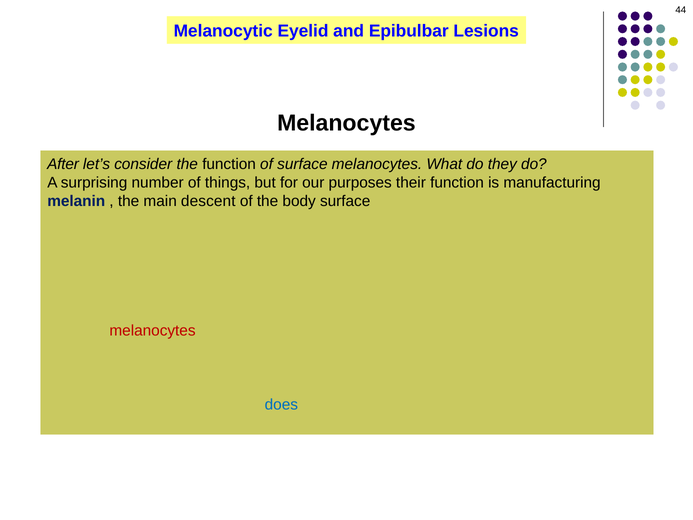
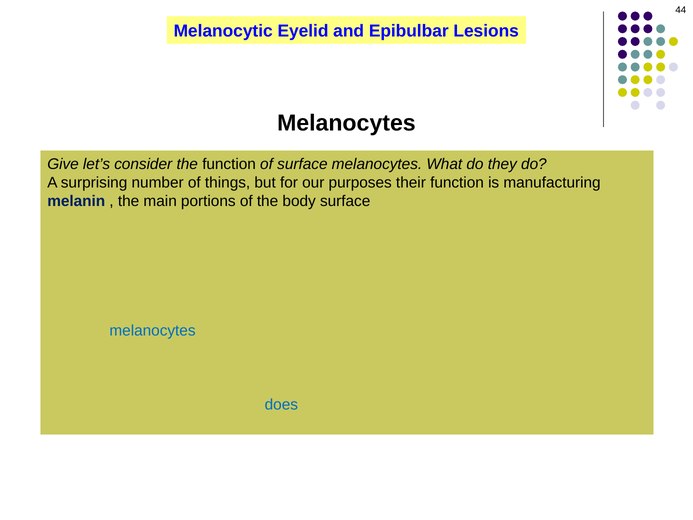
After: After -> Give
descent: descent -> portions
melanocytes at (153, 330) colour: red -> blue
